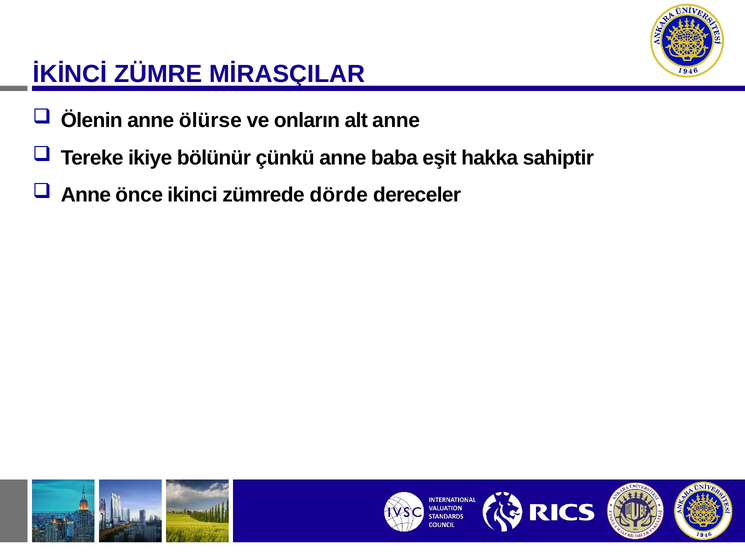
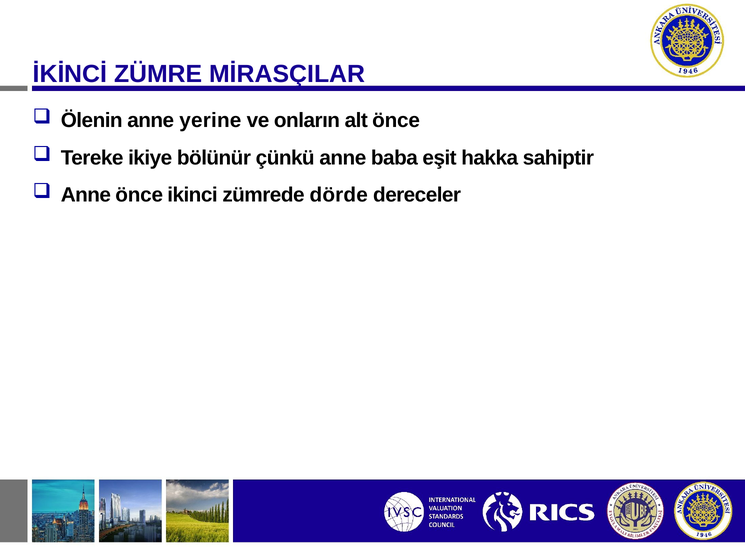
ölürse: ölürse -> yerine
alt anne: anne -> önce
